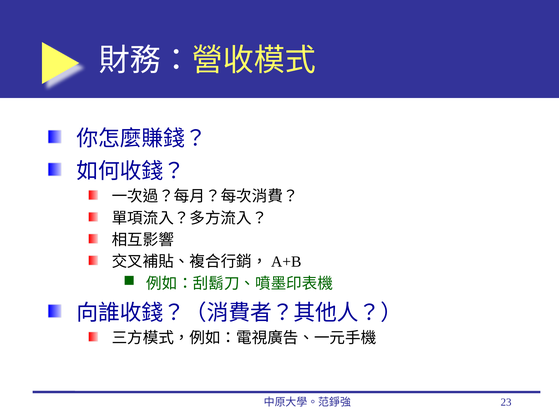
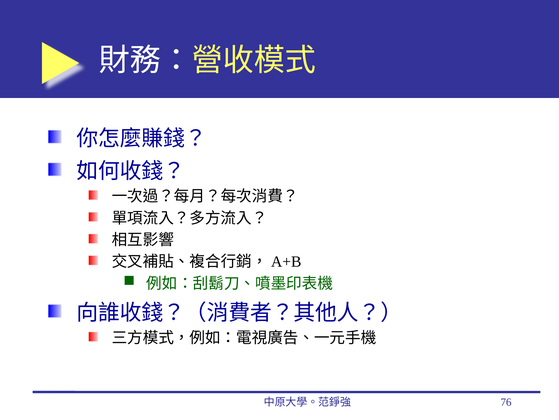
23: 23 -> 76
